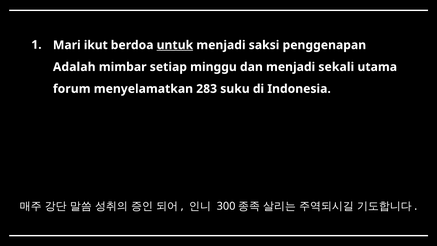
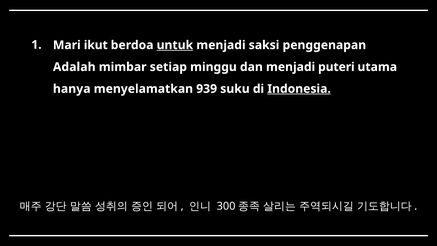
sekali: sekali -> puteri
forum: forum -> hanya
283: 283 -> 939
Indonesia underline: none -> present
